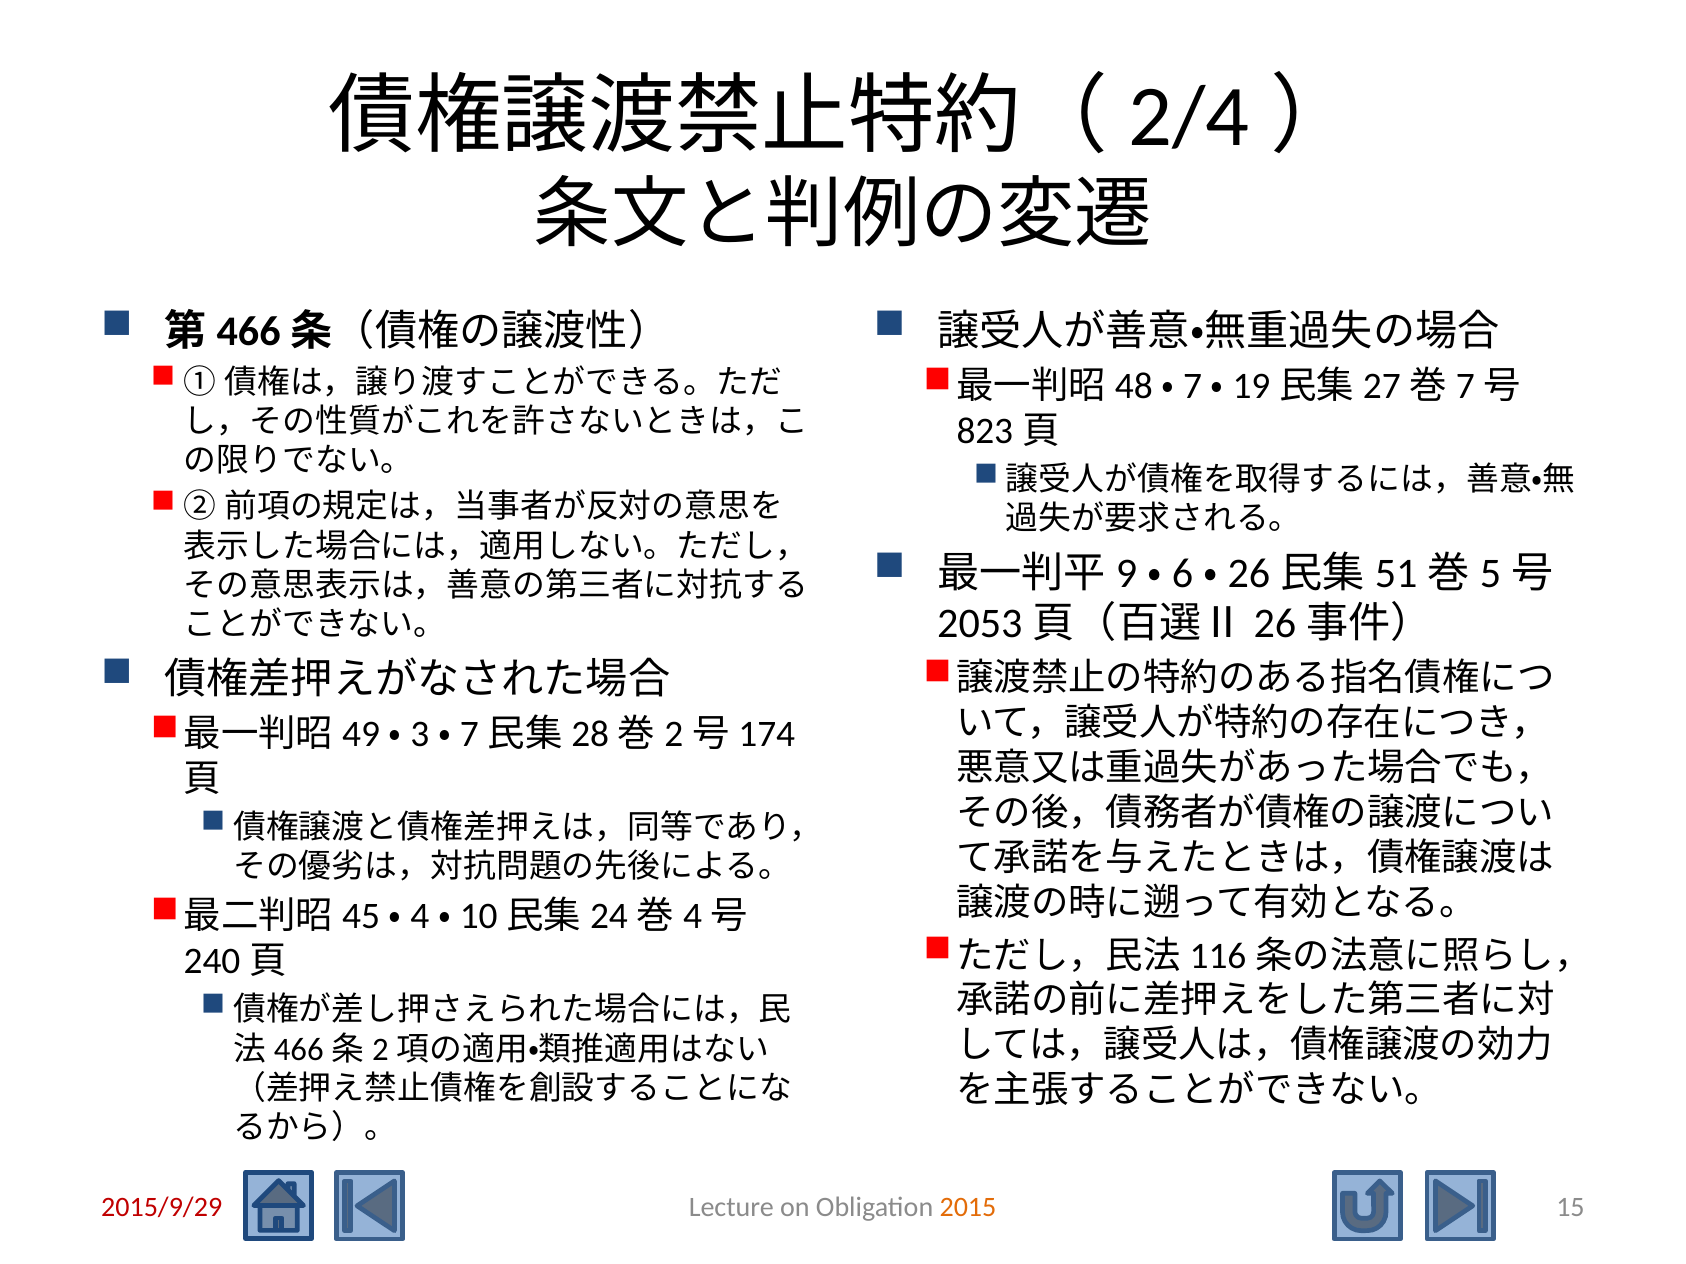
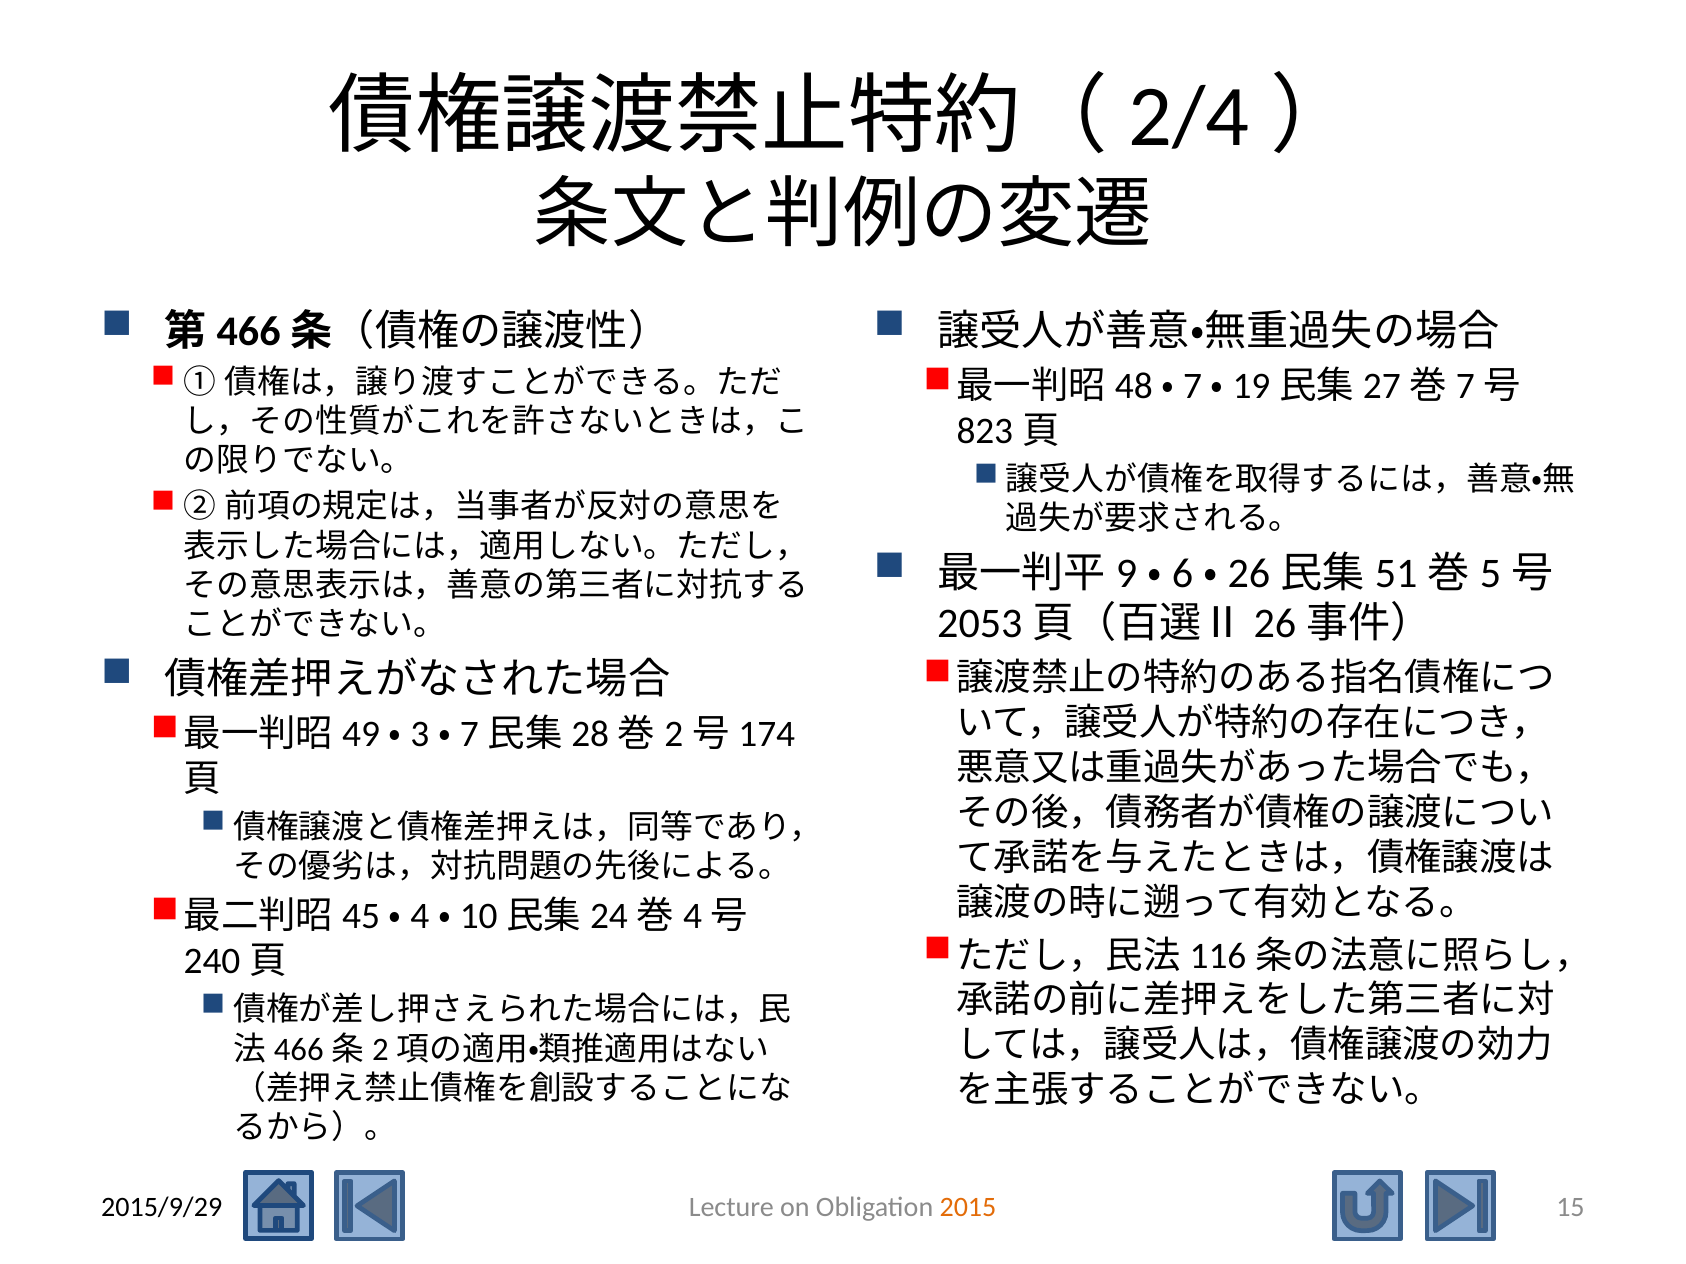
2015/9/29 colour: red -> black
